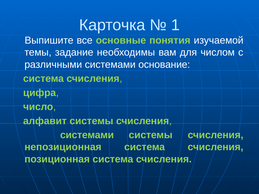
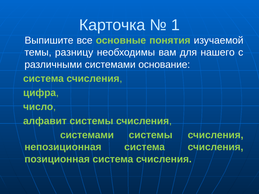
задание: задание -> разницу
числом: числом -> нашего
